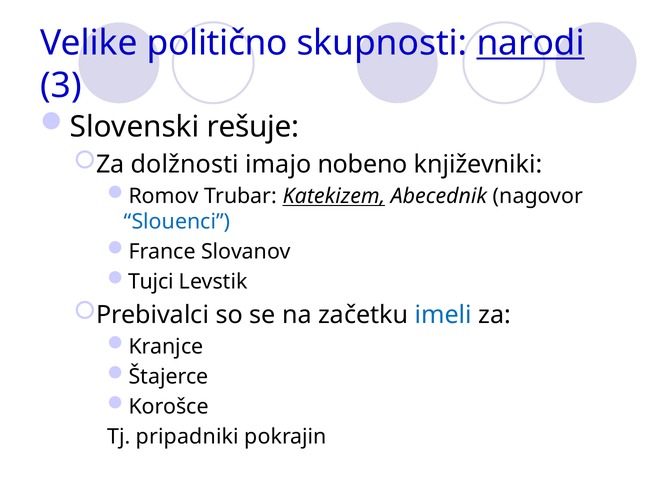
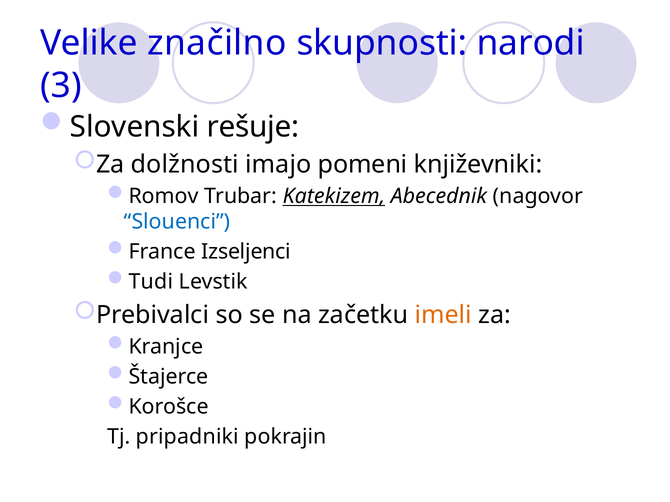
politično: politično -> značilno
narodi underline: present -> none
nobeno: nobeno -> pomeni
Slovanov: Slovanov -> Izseljenci
Tujci: Tujci -> Tudi
imeli colour: blue -> orange
